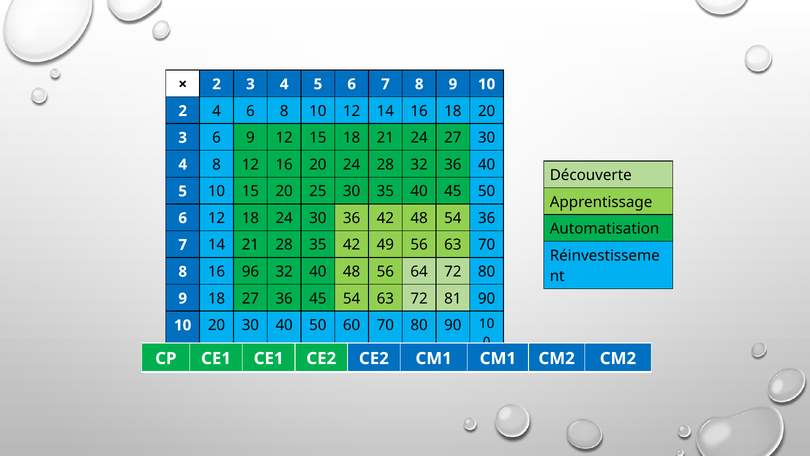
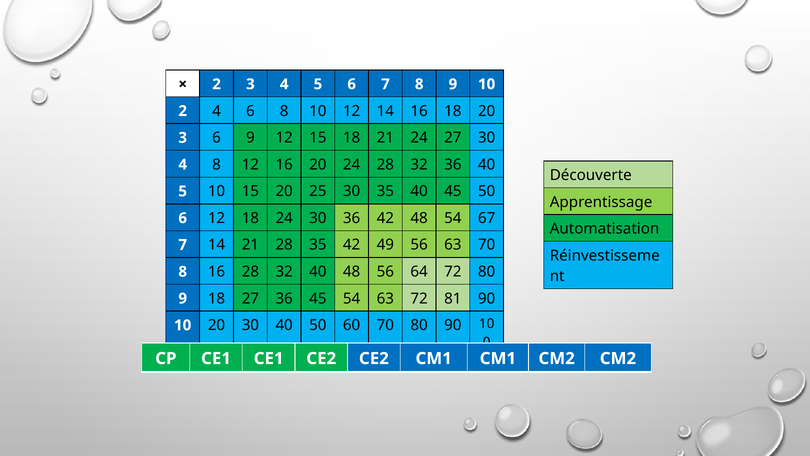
54 36: 36 -> 67
16 96: 96 -> 28
